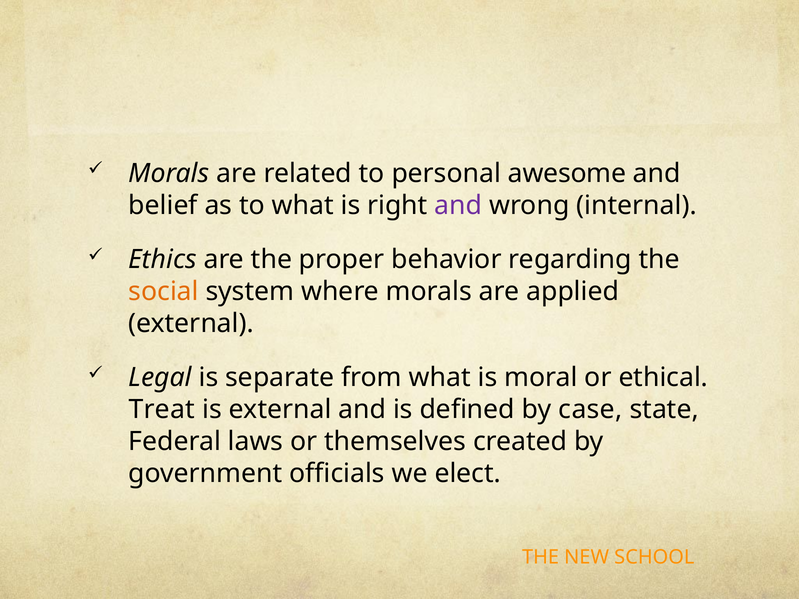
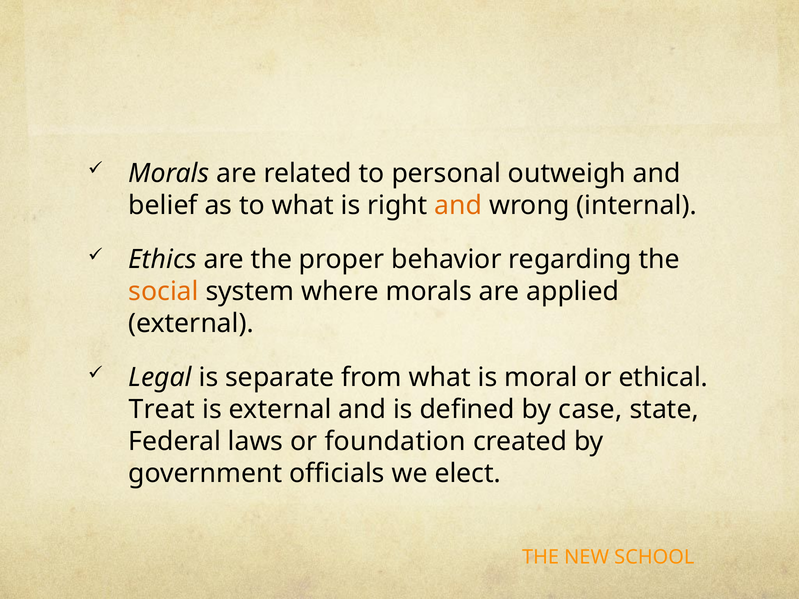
awesome: awesome -> outweigh
and at (458, 205) colour: purple -> orange
themselves: themselves -> foundation
